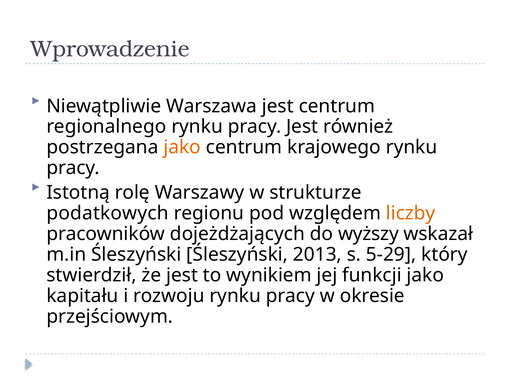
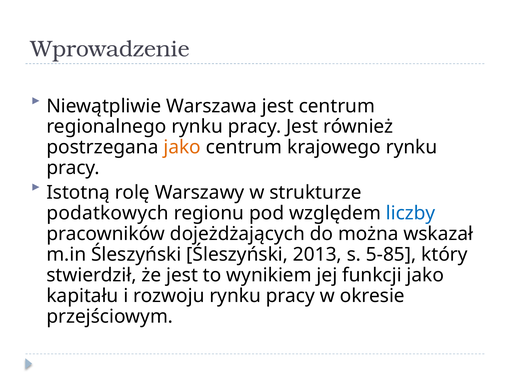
liczby colour: orange -> blue
wyższy: wyższy -> można
5-29: 5-29 -> 5-85
